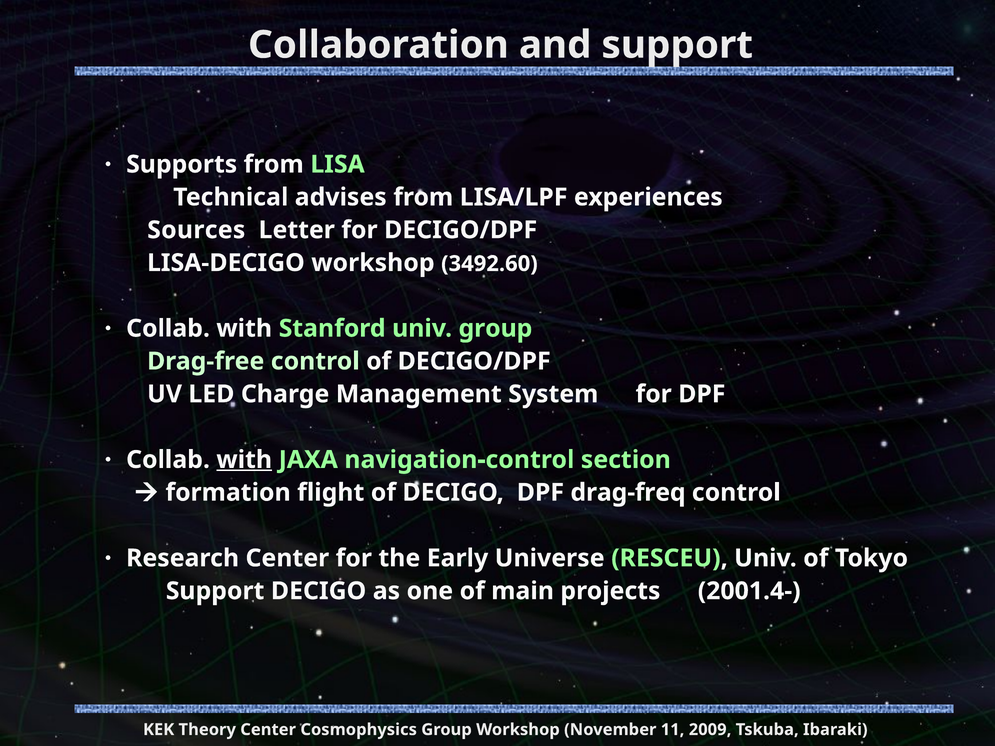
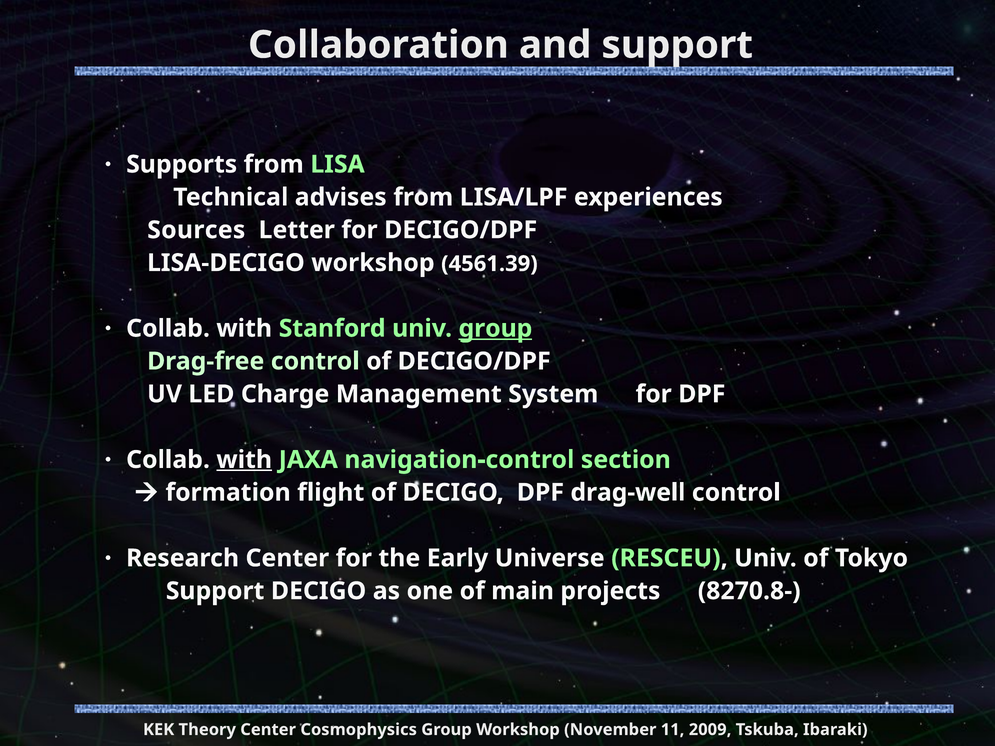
3492.60: 3492.60 -> 4561.39
group at (495, 329) underline: none -> present
drag-freq: drag-freq -> drag-well
2001.4-: 2001.4- -> 8270.8-
